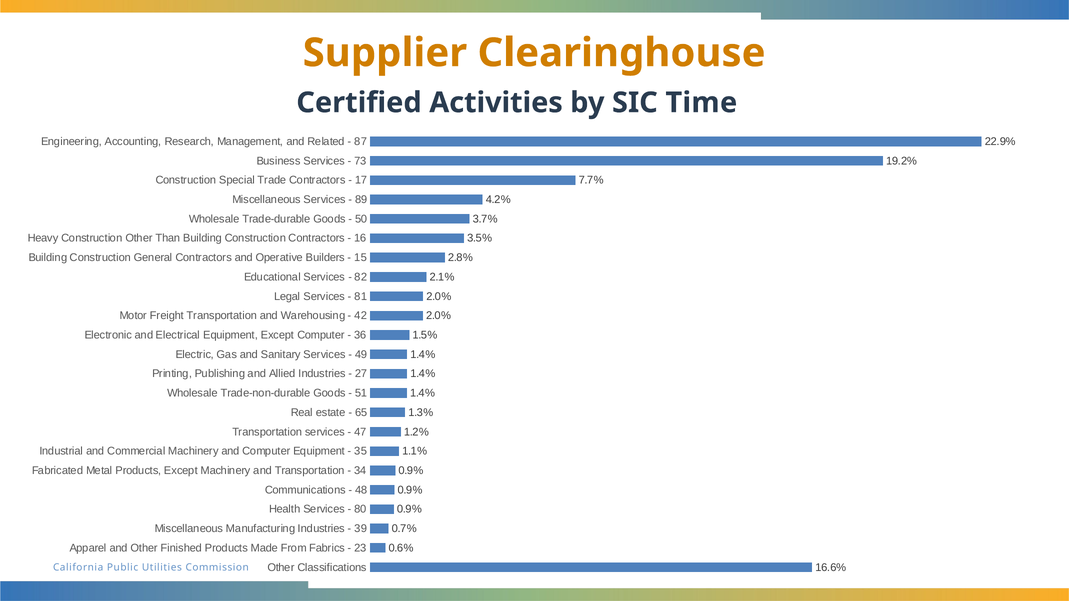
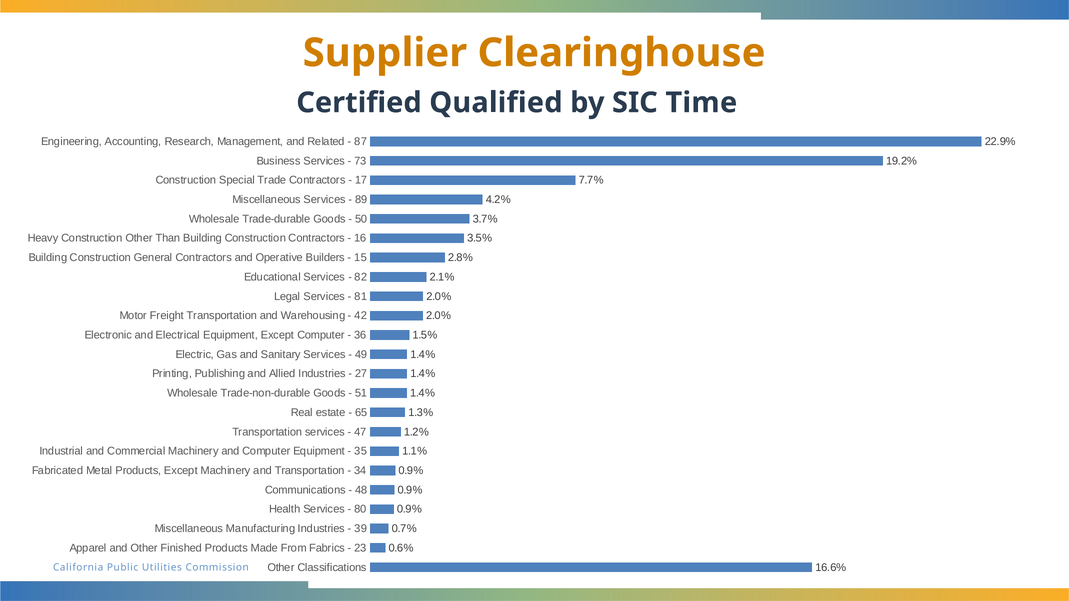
Activities: Activities -> Qualified
